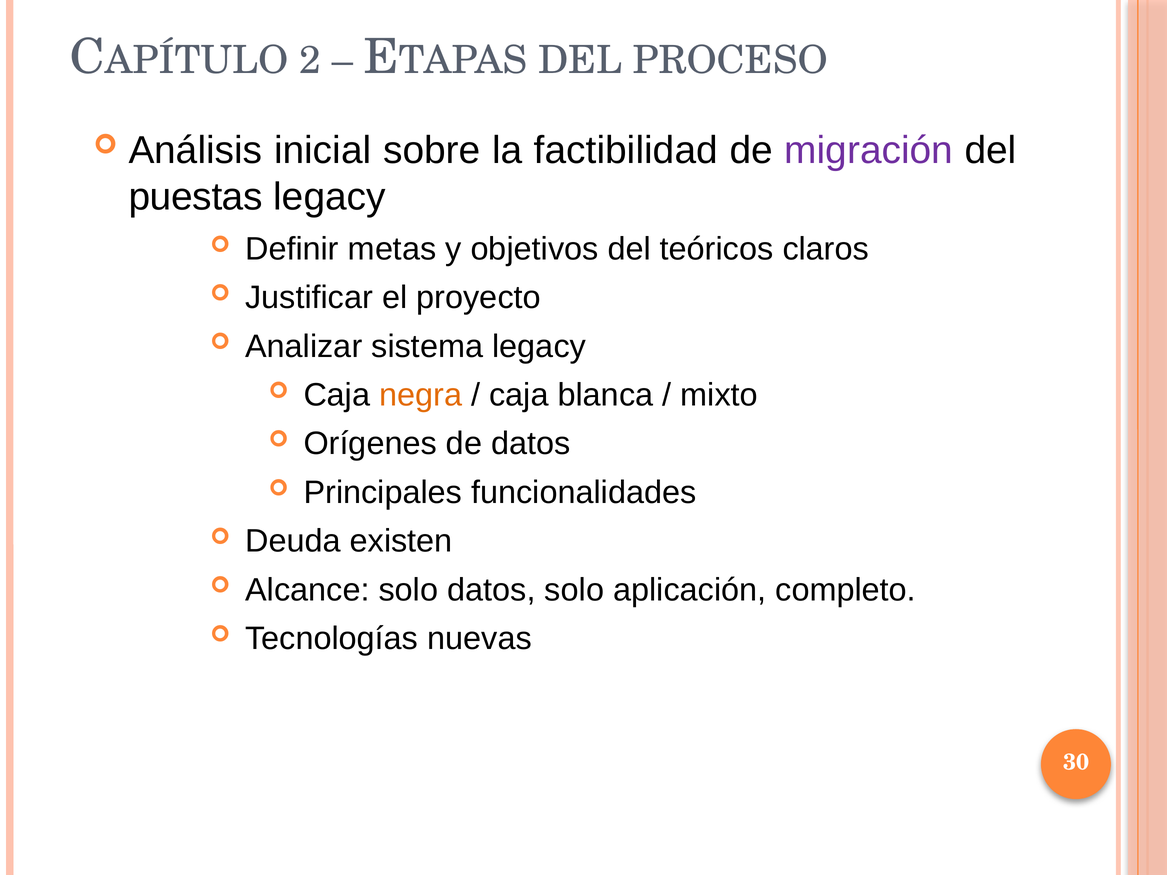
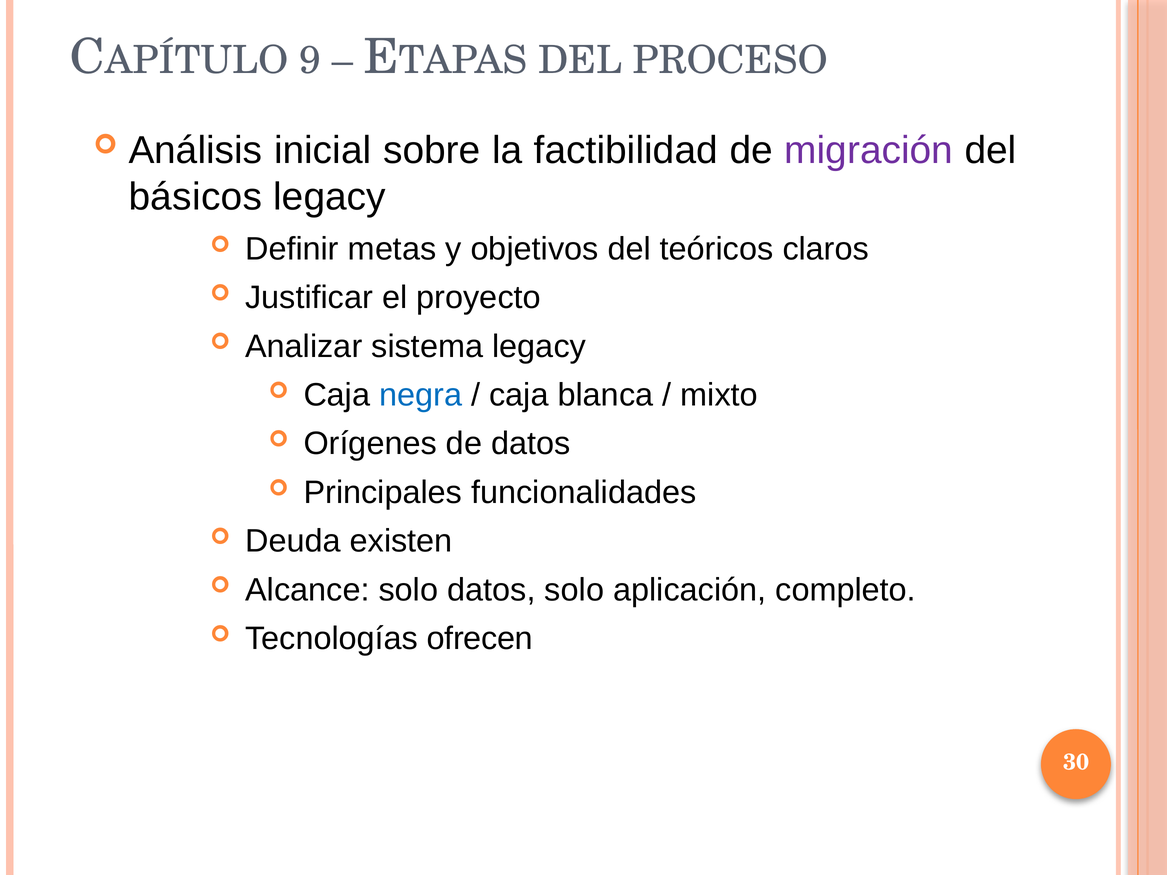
2: 2 -> 9
puestas: puestas -> básicos
negra colour: orange -> blue
nuevas: nuevas -> ofrecen
